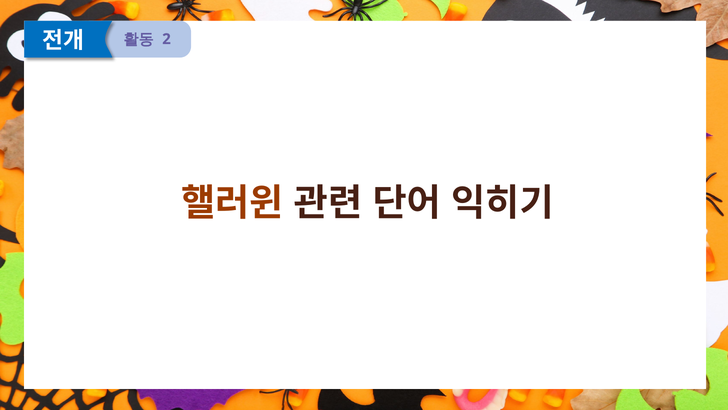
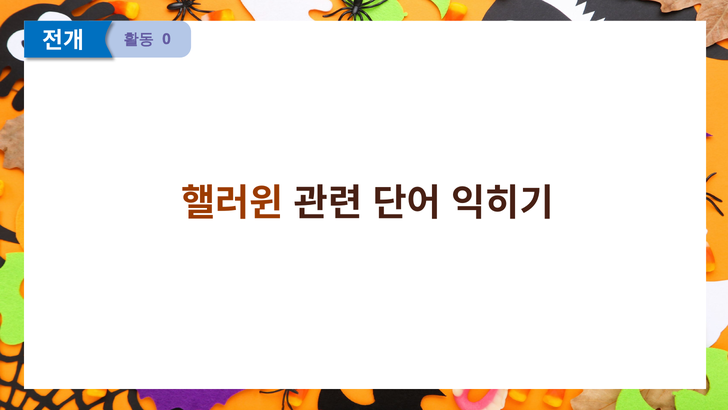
2: 2 -> 0
